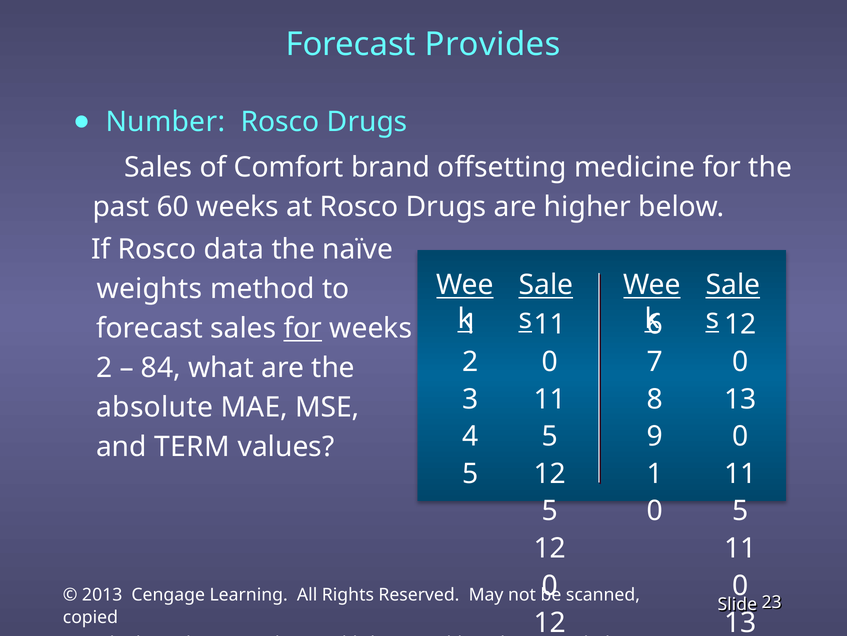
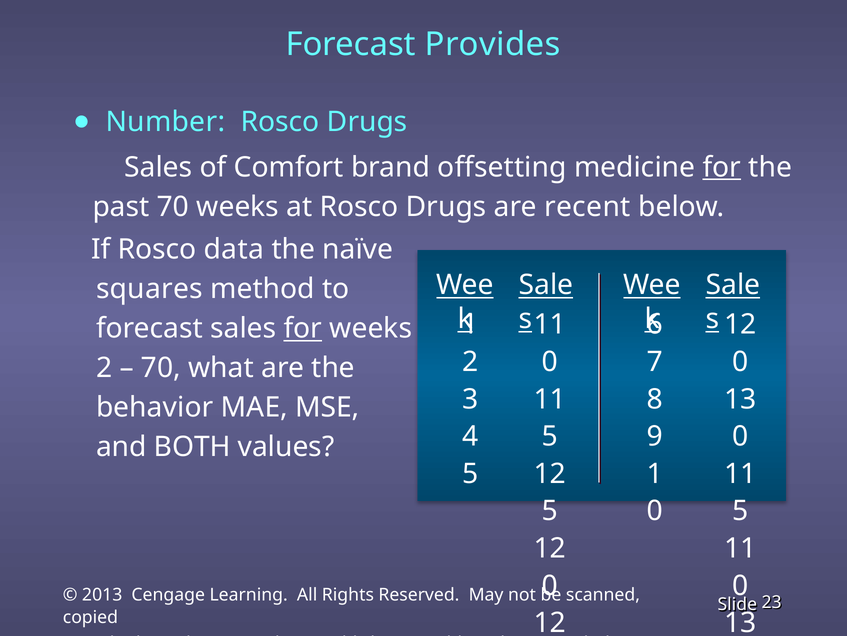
for at (722, 167) underline: none -> present
past 60: 60 -> 70
higher: higher -> recent
weights: weights -> squares
84 at (161, 368): 84 -> 70
absolute: absolute -> behavior
TERM: TERM -> BOTH
